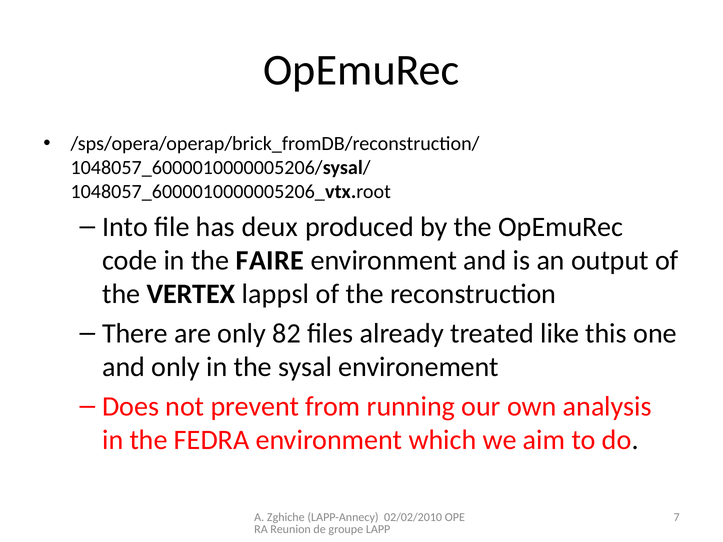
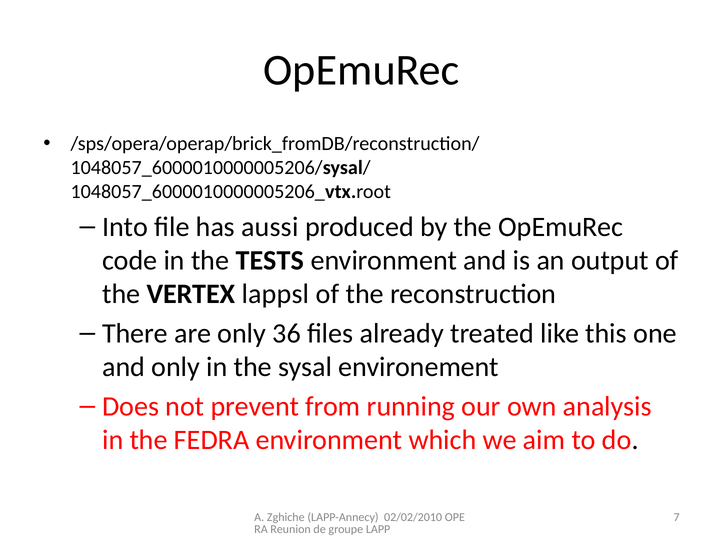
deux: deux -> aussi
FAIRE: FAIRE -> TESTS
82: 82 -> 36
